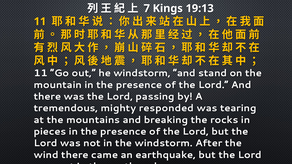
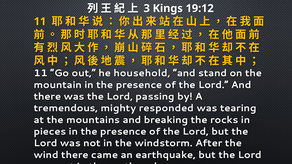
7: 7 -> 3
19:13: 19:13 -> 19:12
he windstorm: windstorm -> household
